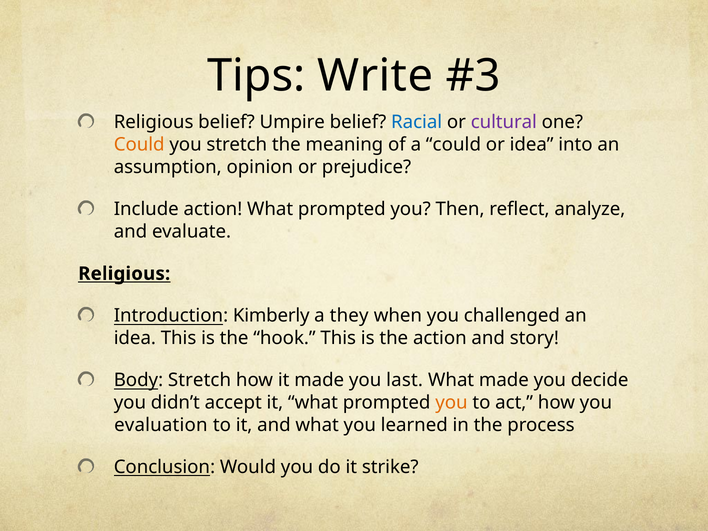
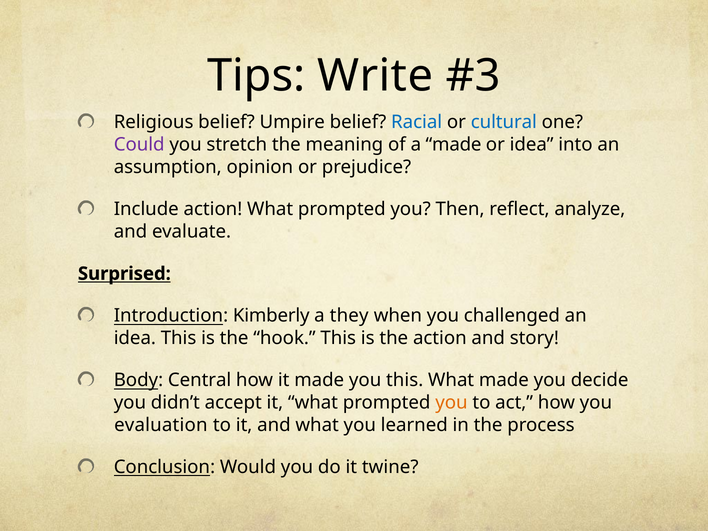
cultural colour: purple -> blue
Could at (139, 145) colour: orange -> purple
a could: could -> made
Religious at (124, 274): Religious -> Surprised
Body Stretch: Stretch -> Central
you last: last -> this
strike: strike -> twine
